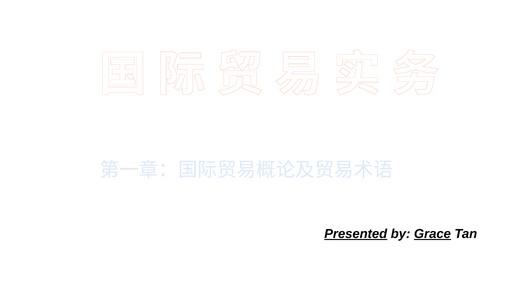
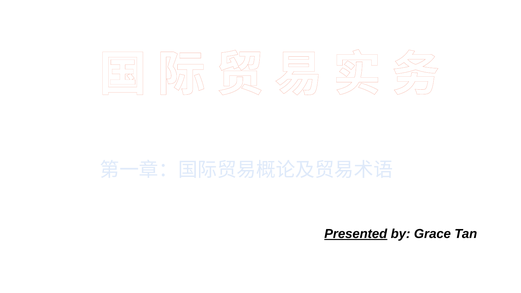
Grace underline: present -> none
